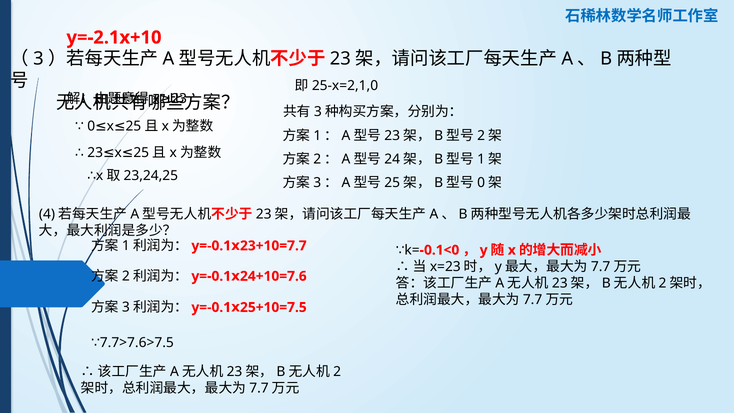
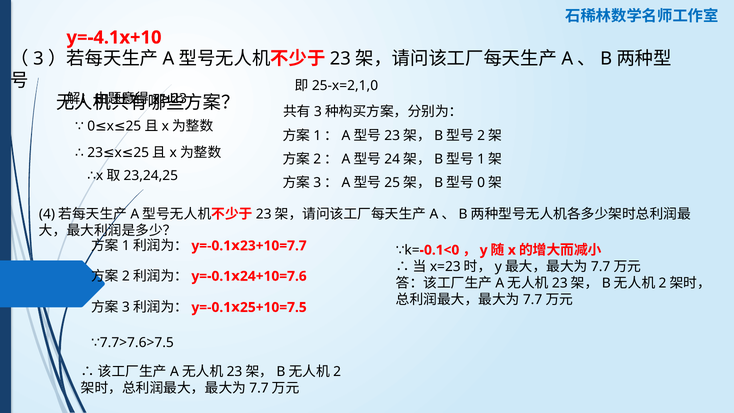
y=-2.1x+10: y=-2.1x+10 -> y=-4.1x+10
